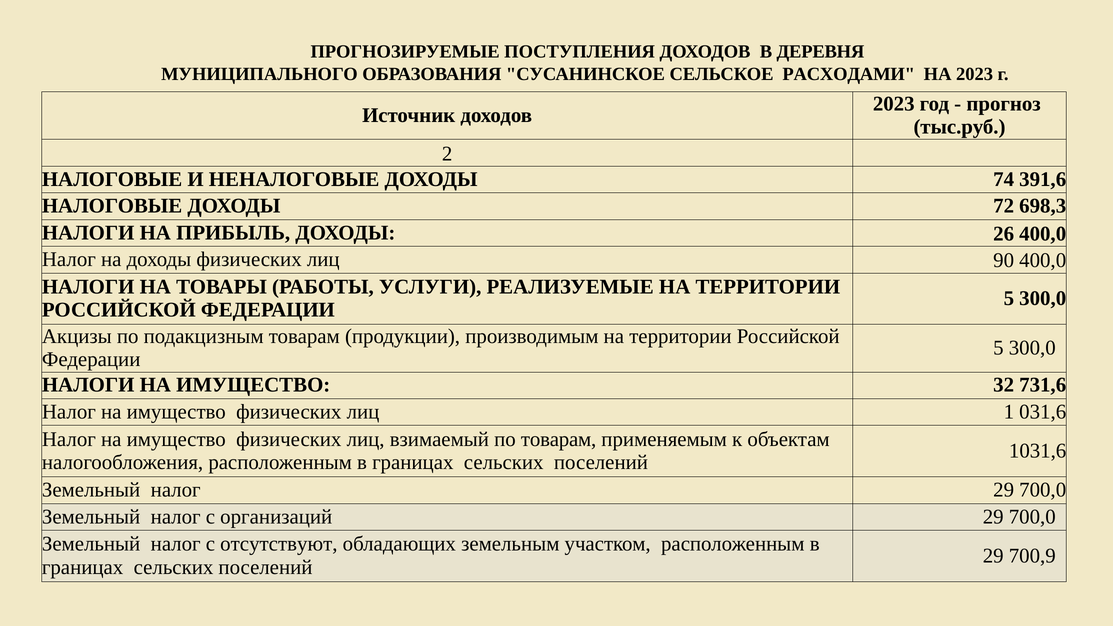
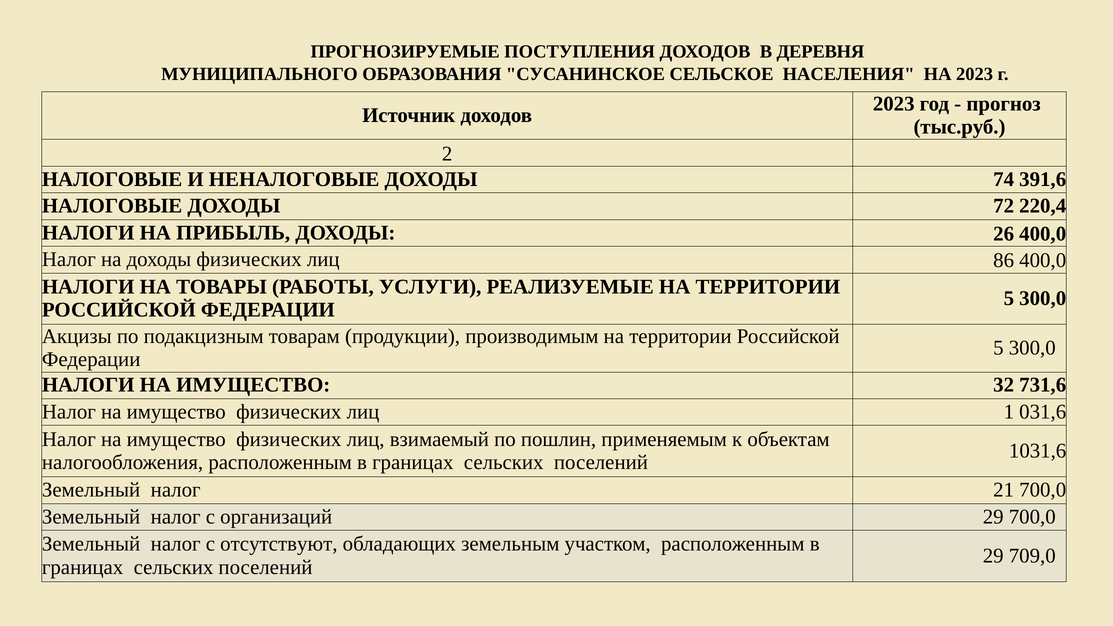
РАСХОДАМИ: РАСХОДАМИ -> НАСЕЛЕНИЯ
698,3: 698,3 -> 220,4
90: 90 -> 86
по товарам: товарам -> пошлин
налог 29: 29 -> 21
700,9: 700,9 -> 709,0
